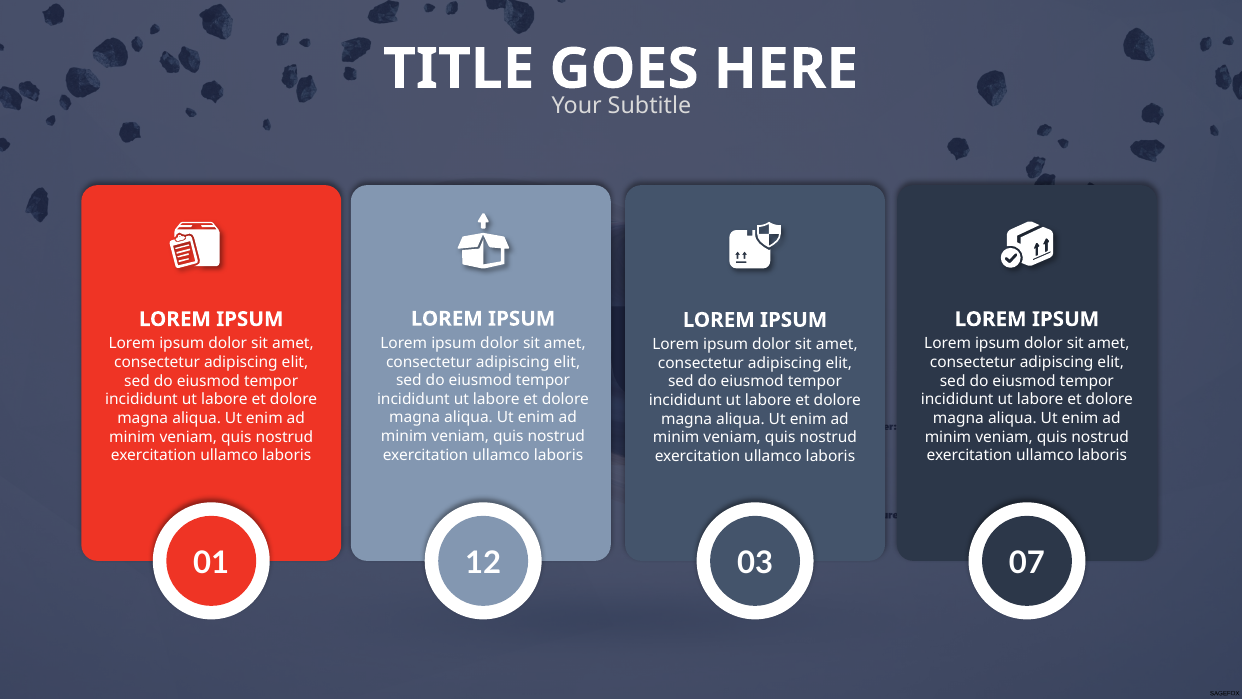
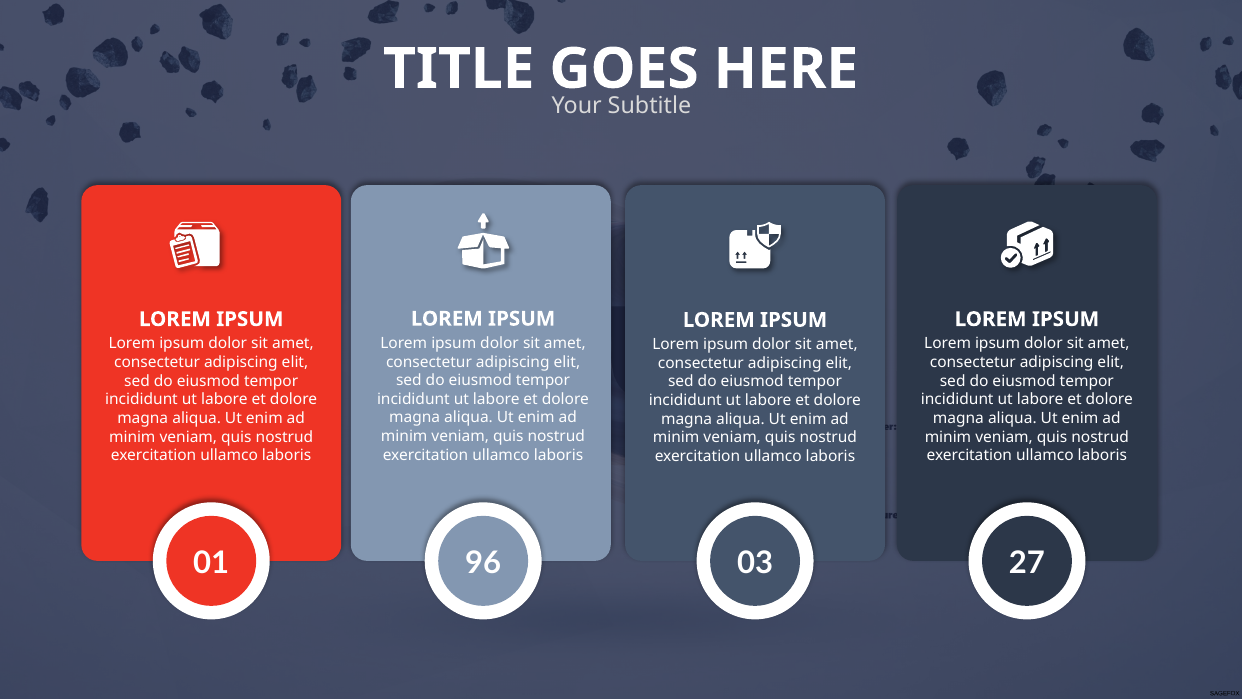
12: 12 -> 96
07: 07 -> 27
